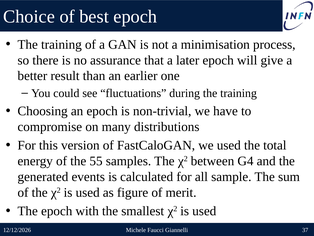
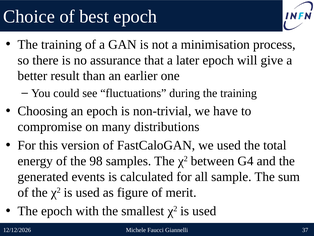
55: 55 -> 98
